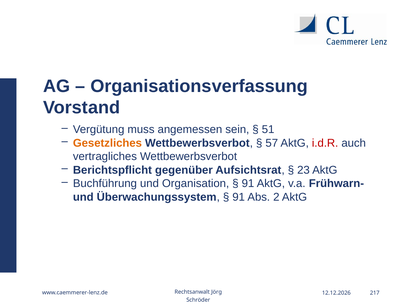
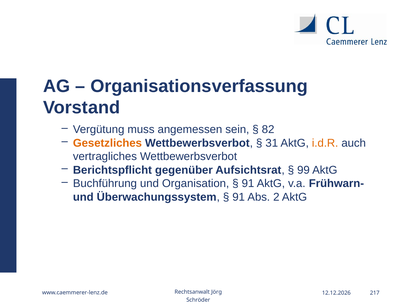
51: 51 -> 82
57: 57 -> 31
i.d.R colour: red -> orange
23: 23 -> 99
